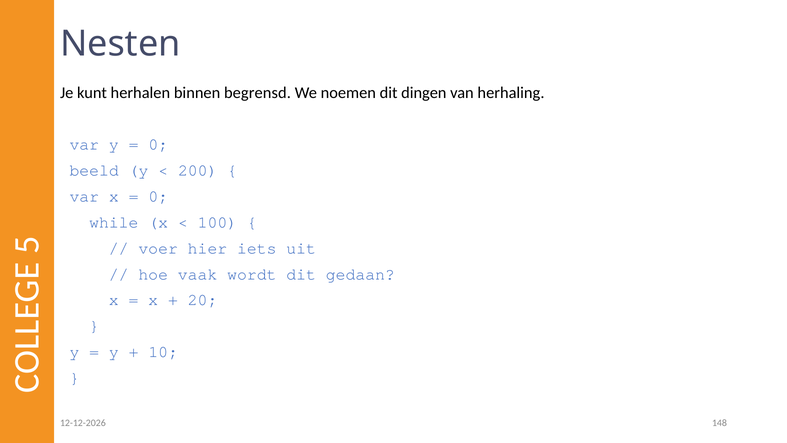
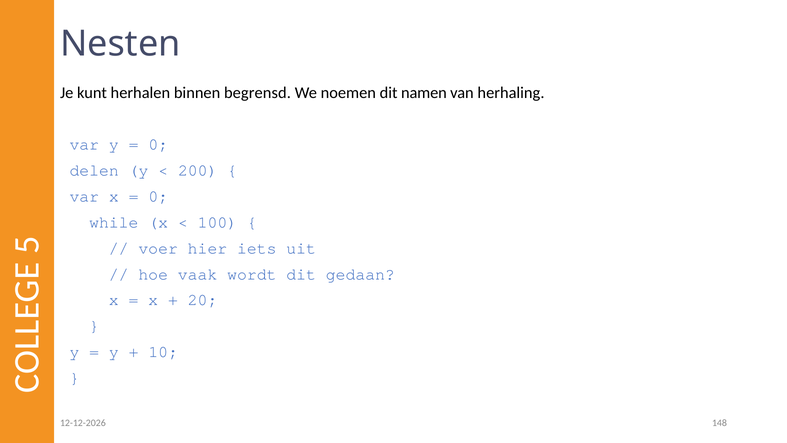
dingen: dingen -> namen
beeld: beeld -> delen
